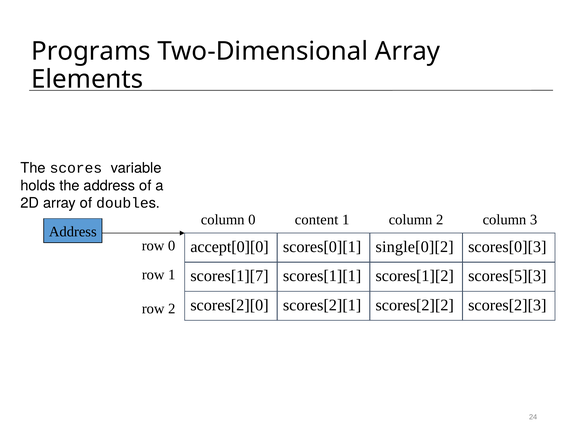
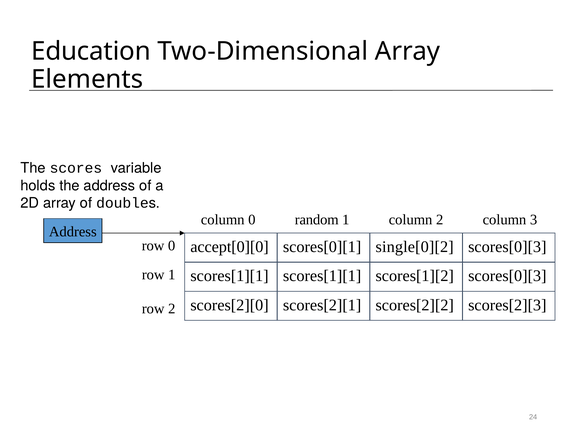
Programs: Programs -> Education
content: content -> random
scores[1][7 at (229, 276): scores[1][7 -> scores[1][1
scores[5][3 at (507, 276): scores[5][3 -> scores[0][3
